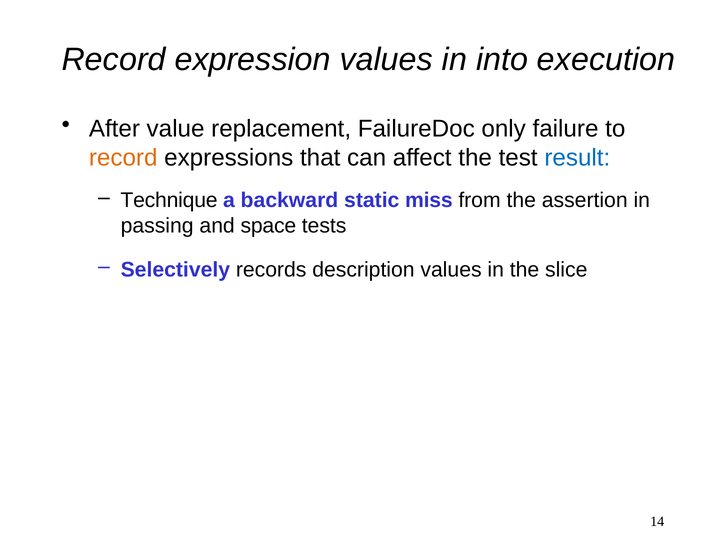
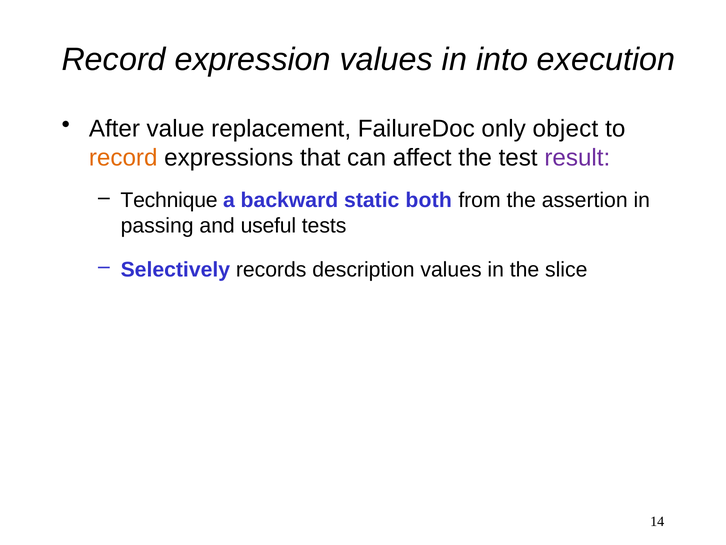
failure: failure -> object
result colour: blue -> purple
miss: miss -> both
space: space -> useful
